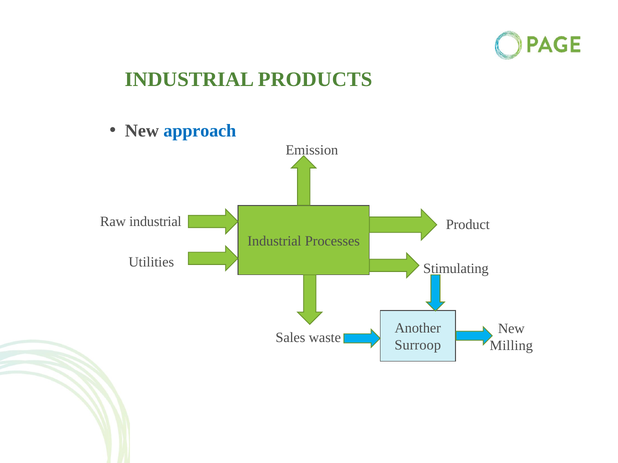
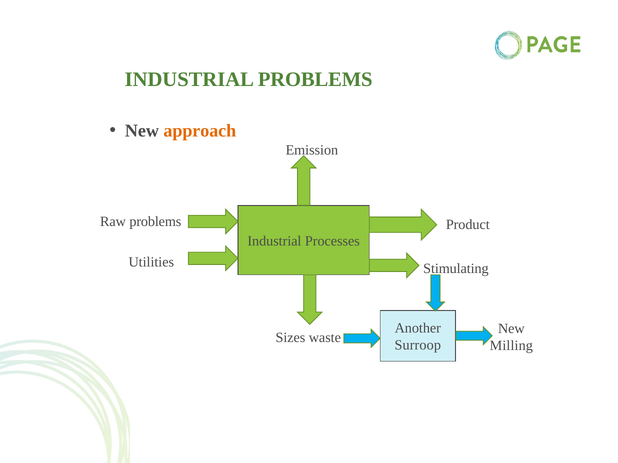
INDUSTRIAL PRODUCTS: PRODUCTS -> PROBLEMS
approach colour: blue -> orange
Raw industrial: industrial -> problems
Sales: Sales -> Sizes
